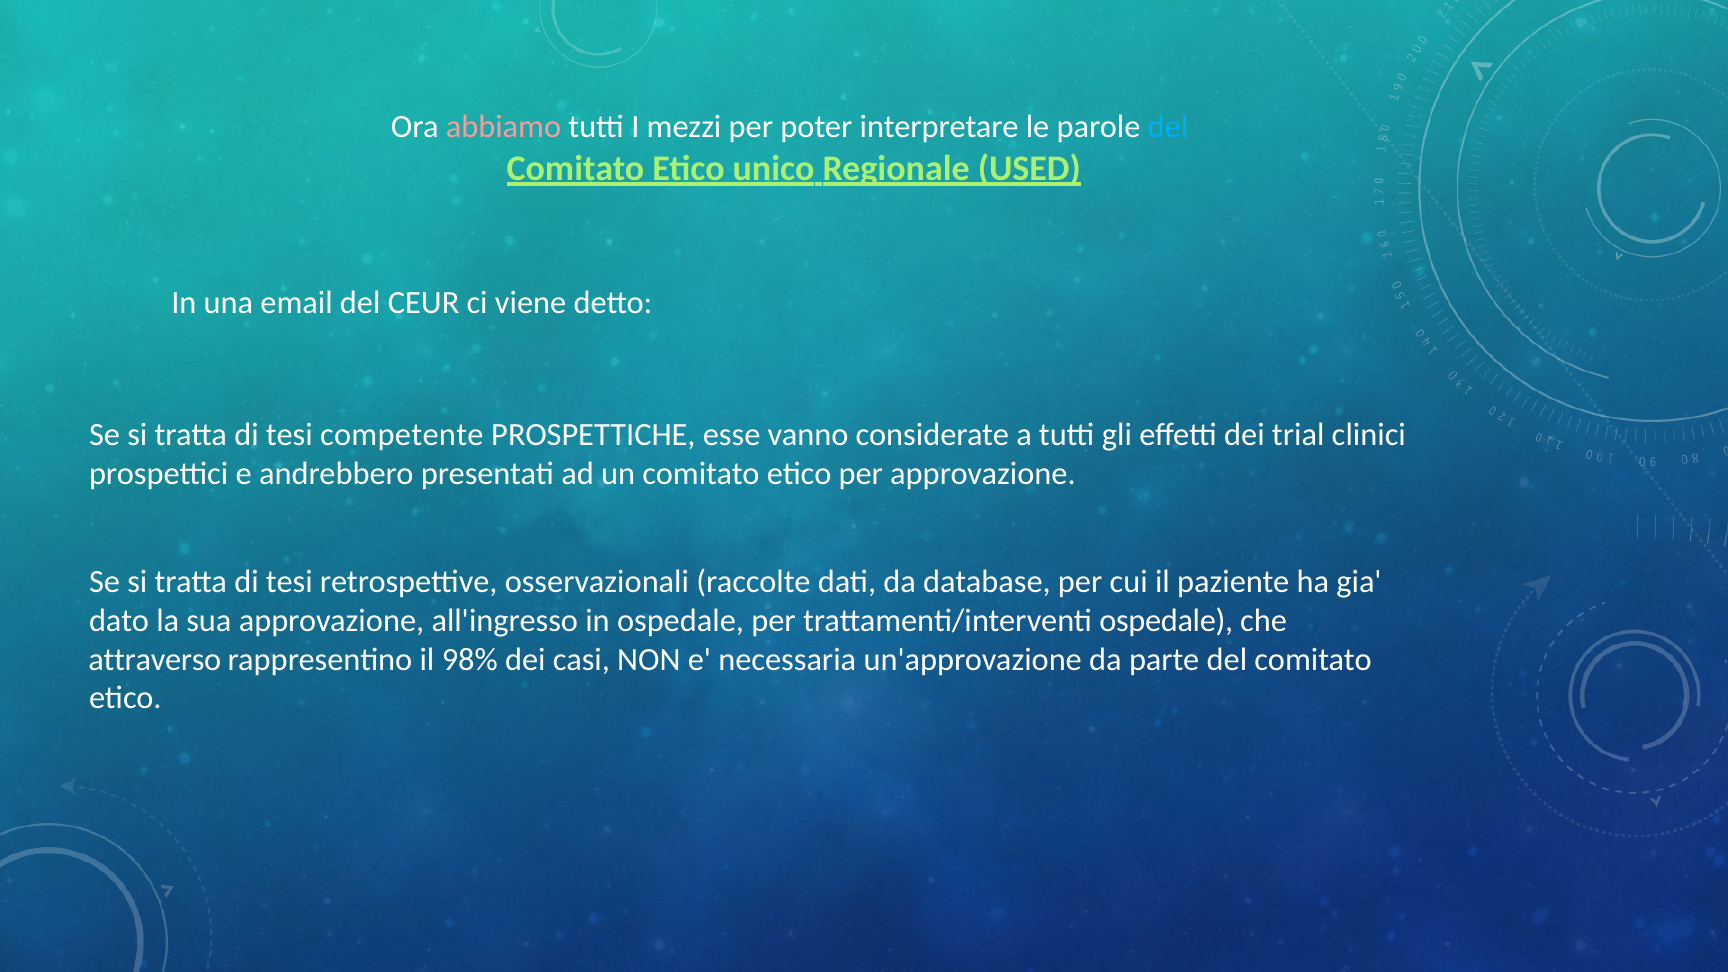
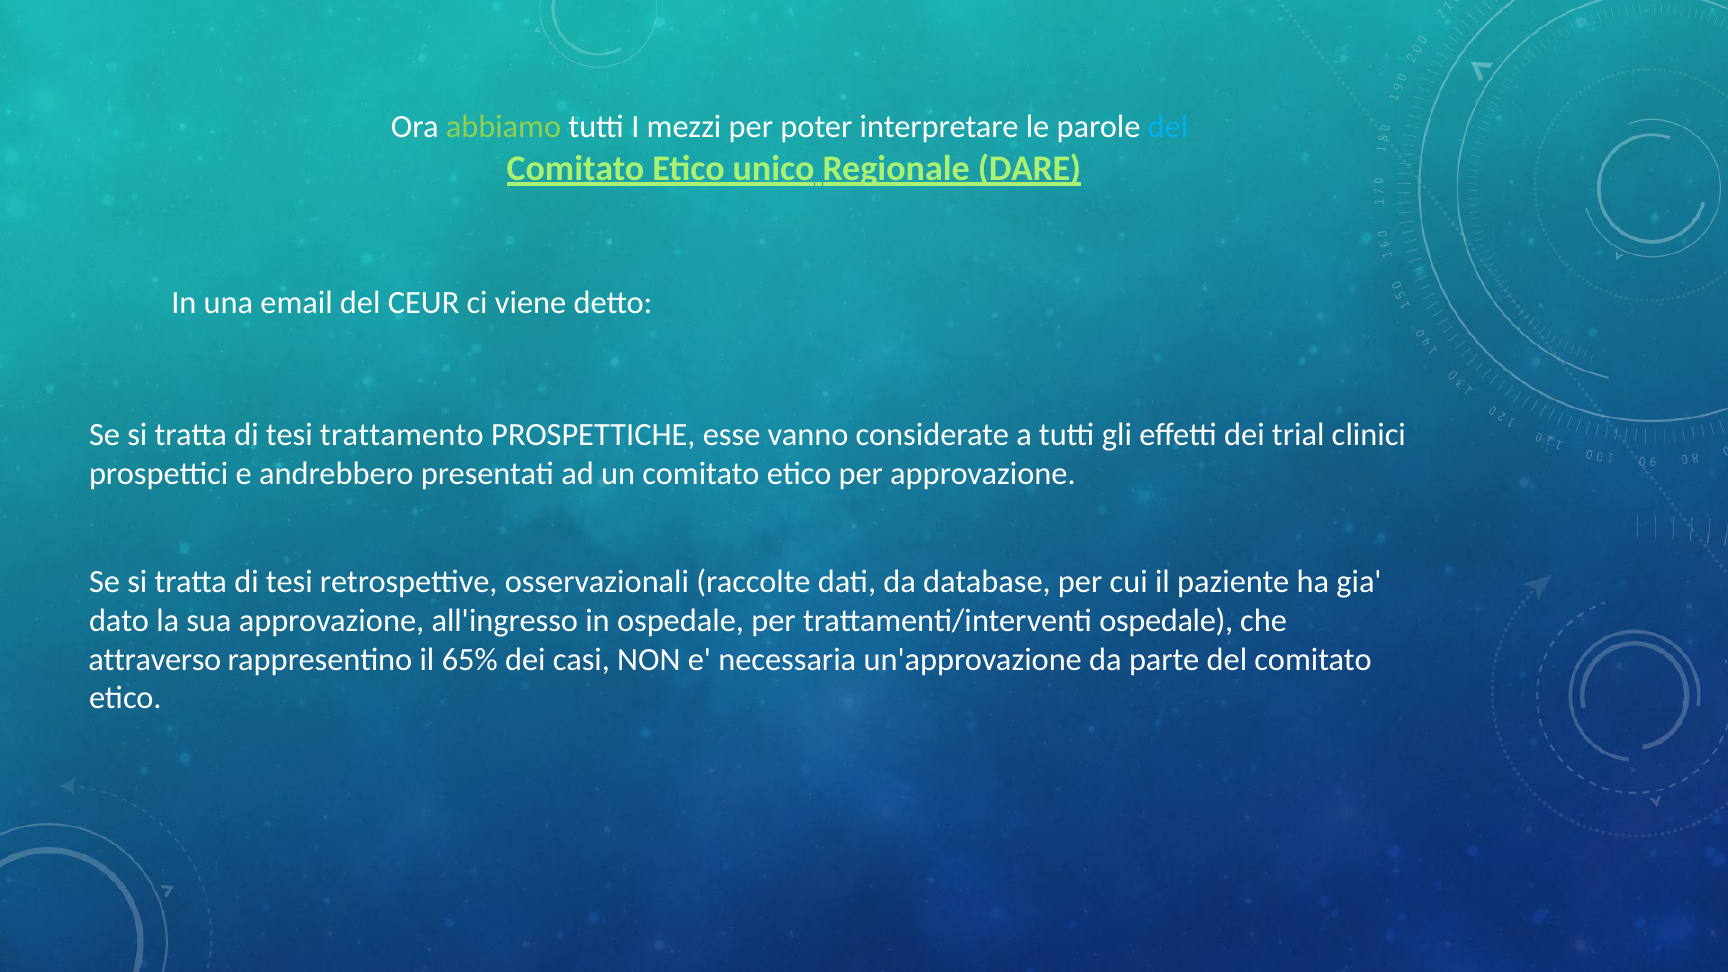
abbiamo colour: pink -> light green
USED: USED -> DARE
competente: competente -> trattamento
98%: 98% -> 65%
